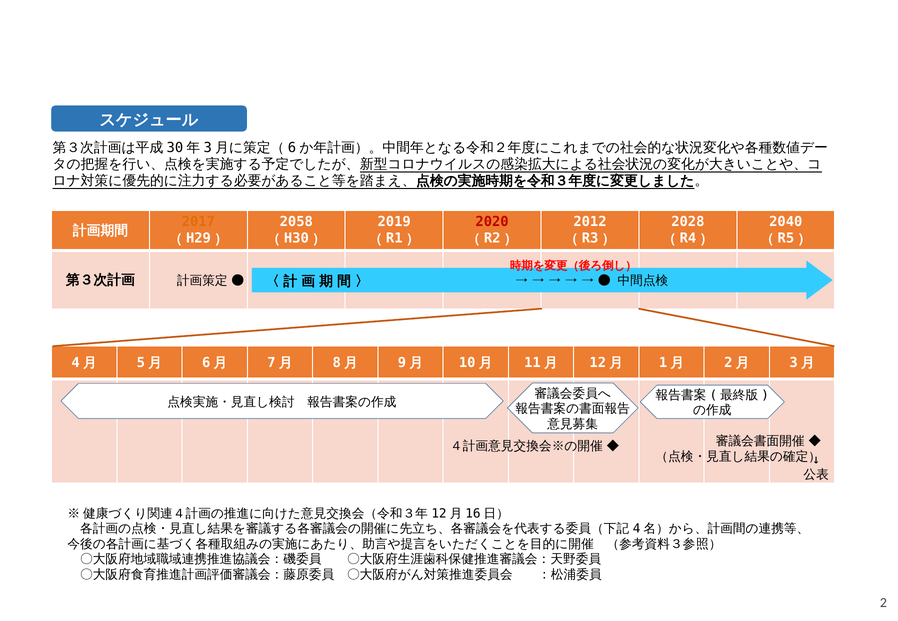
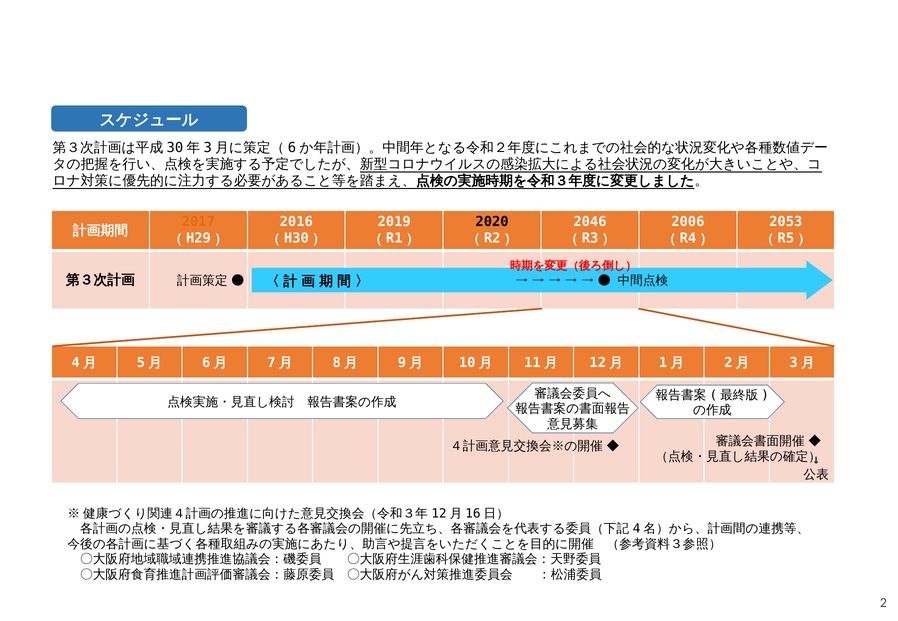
2058: 2058 -> 2016
2020 colour: red -> black
2012: 2012 -> 2046
2028: 2028 -> 2006
2040: 2040 -> 2053
